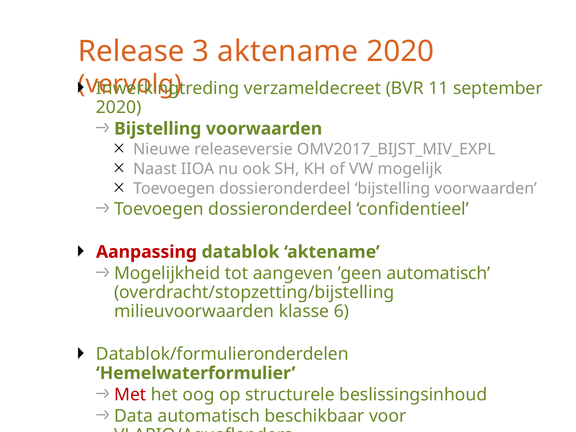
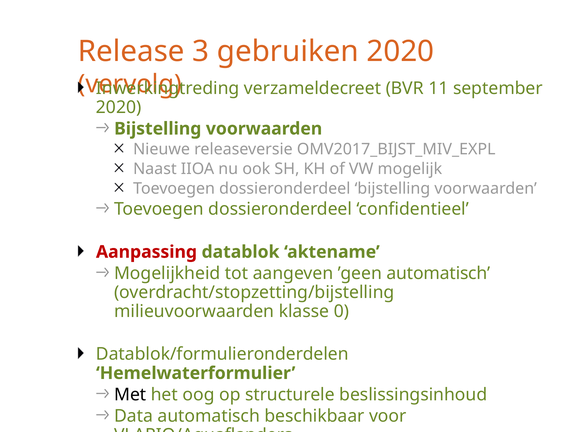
3 aktename: aktename -> gebruiken
6: 6 -> 0
Met colour: red -> black
